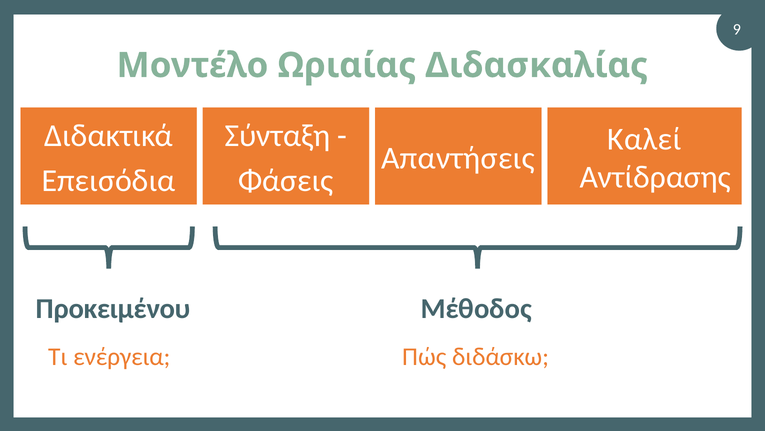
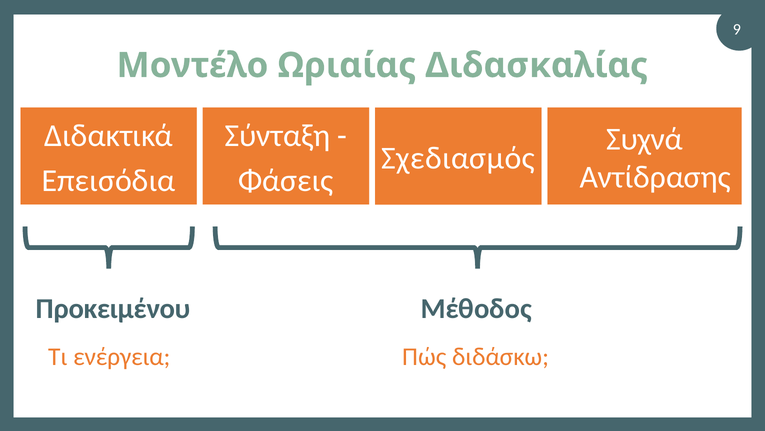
Καλεί: Καλεί -> Συχνά
Απαντήσεις: Απαντήσεις -> Σχεδιασμός
